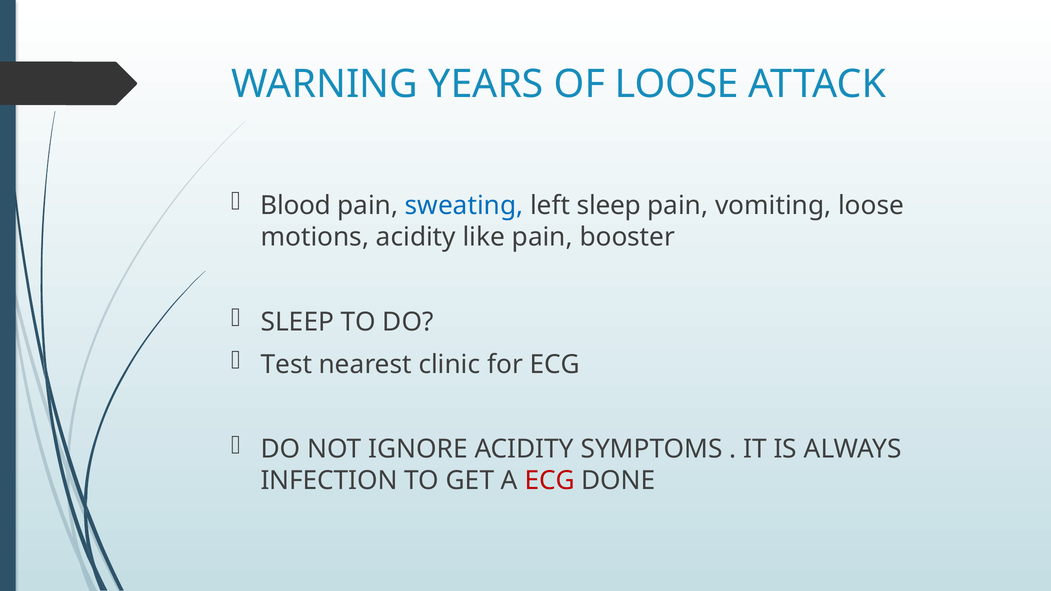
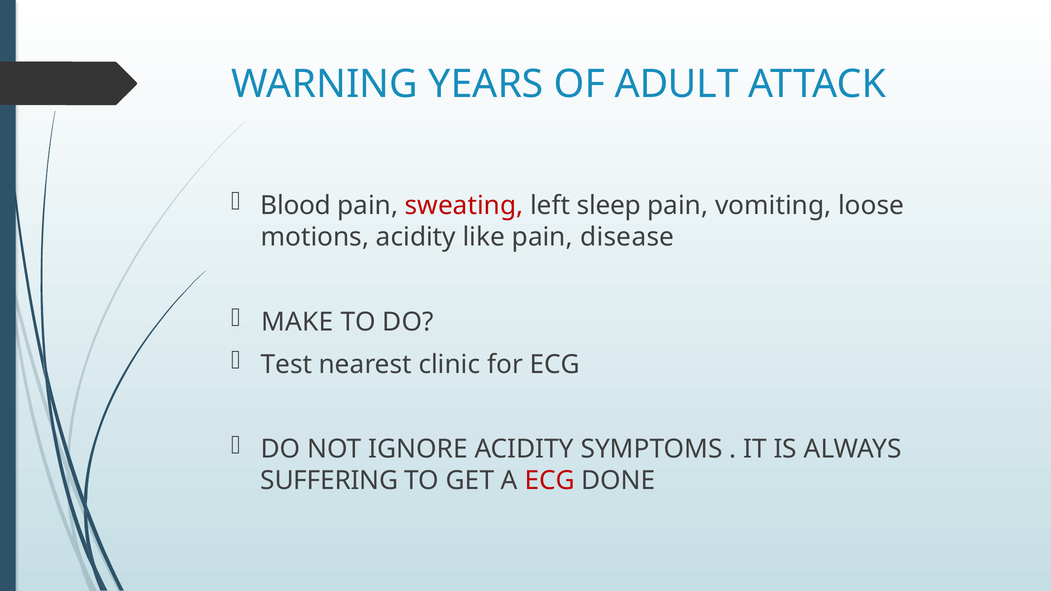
OF LOOSE: LOOSE -> ADULT
sweating colour: blue -> red
booster: booster -> disease
SLEEP at (297, 322): SLEEP -> MAKE
INFECTION: INFECTION -> SUFFERING
